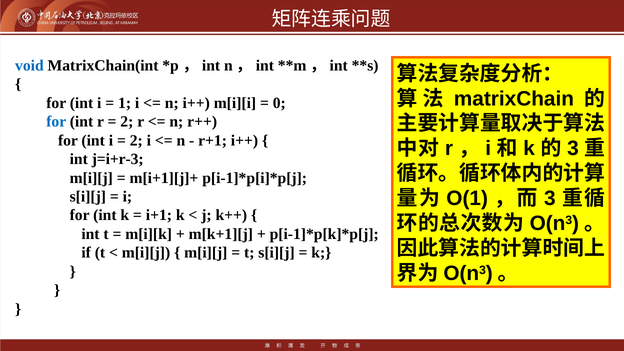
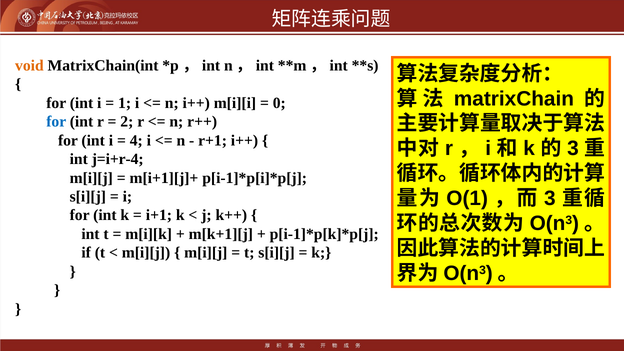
void colour: blue -> orange
2 at (136, 140): 2 -> 4
j=i+r-3: j=i+r-3 -> j=i+r-4
